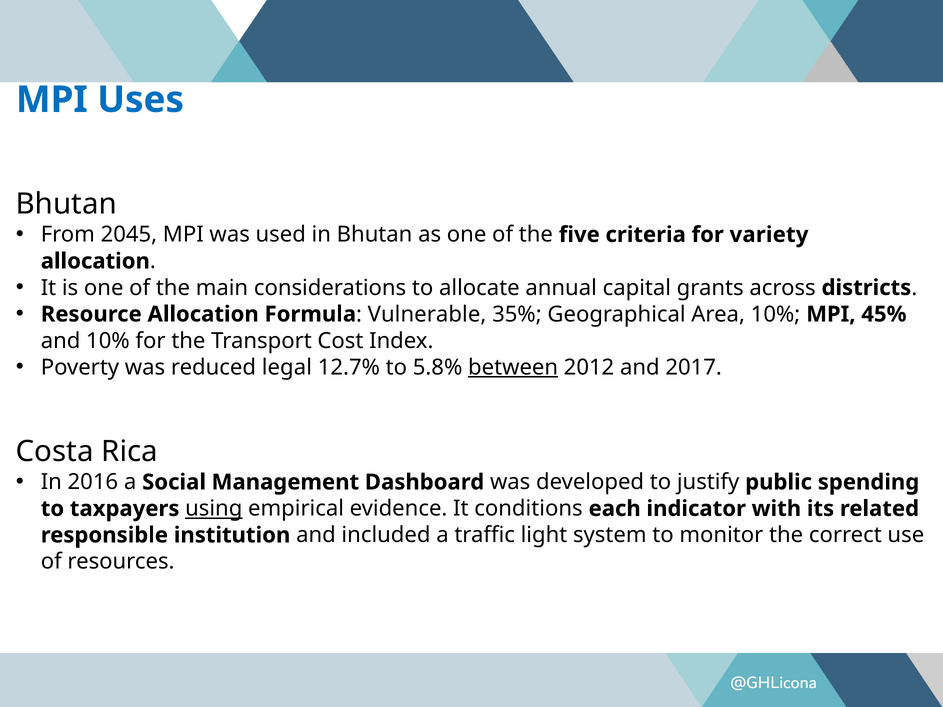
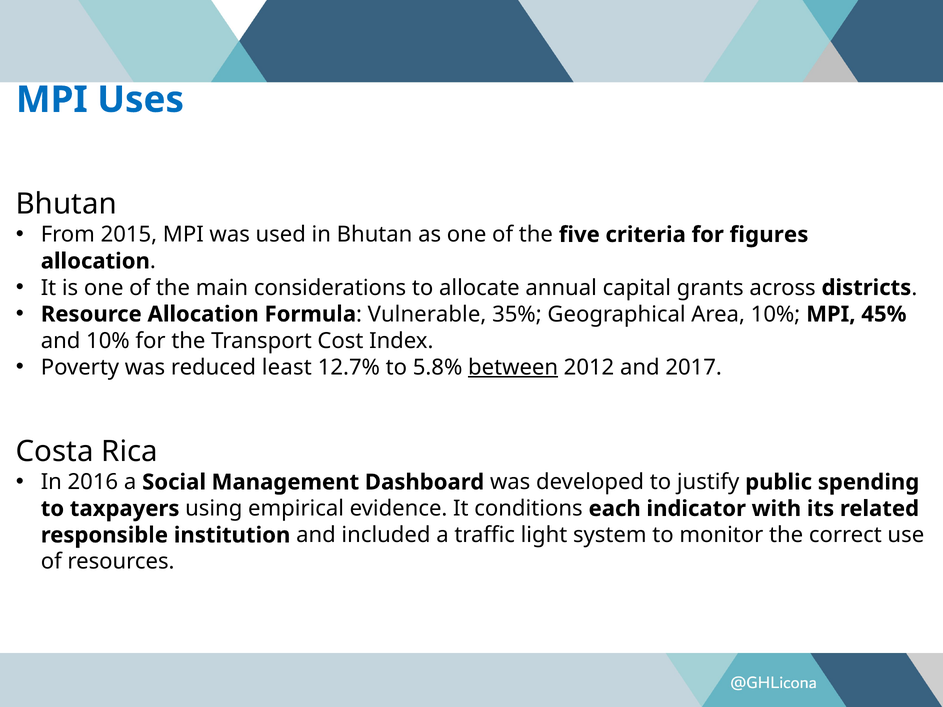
2045: 2045 -> 2015
variety: variety -> figures
legal: legal -> least
using underline: present -> none
